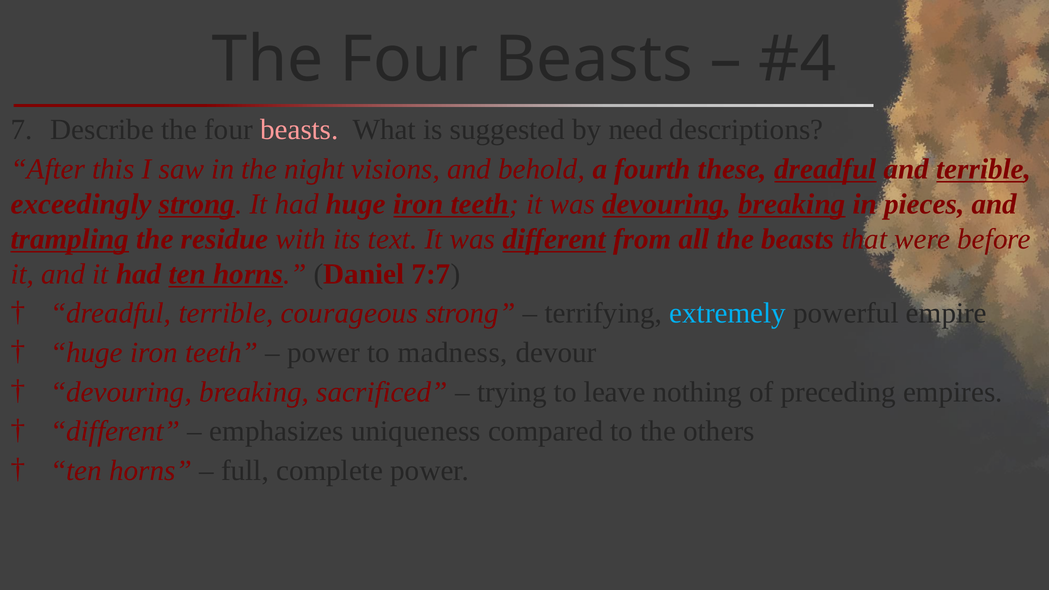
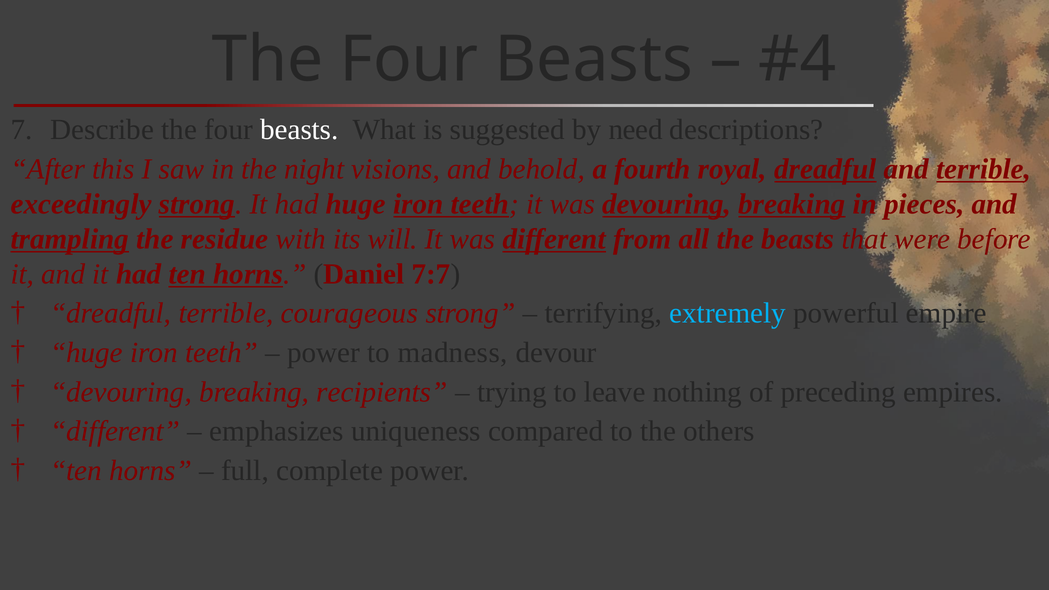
beasts at (299, 130) colour: pink -> white
these: these -> royal
text: text -> will
sacrificed: sacrificed -> recipients
